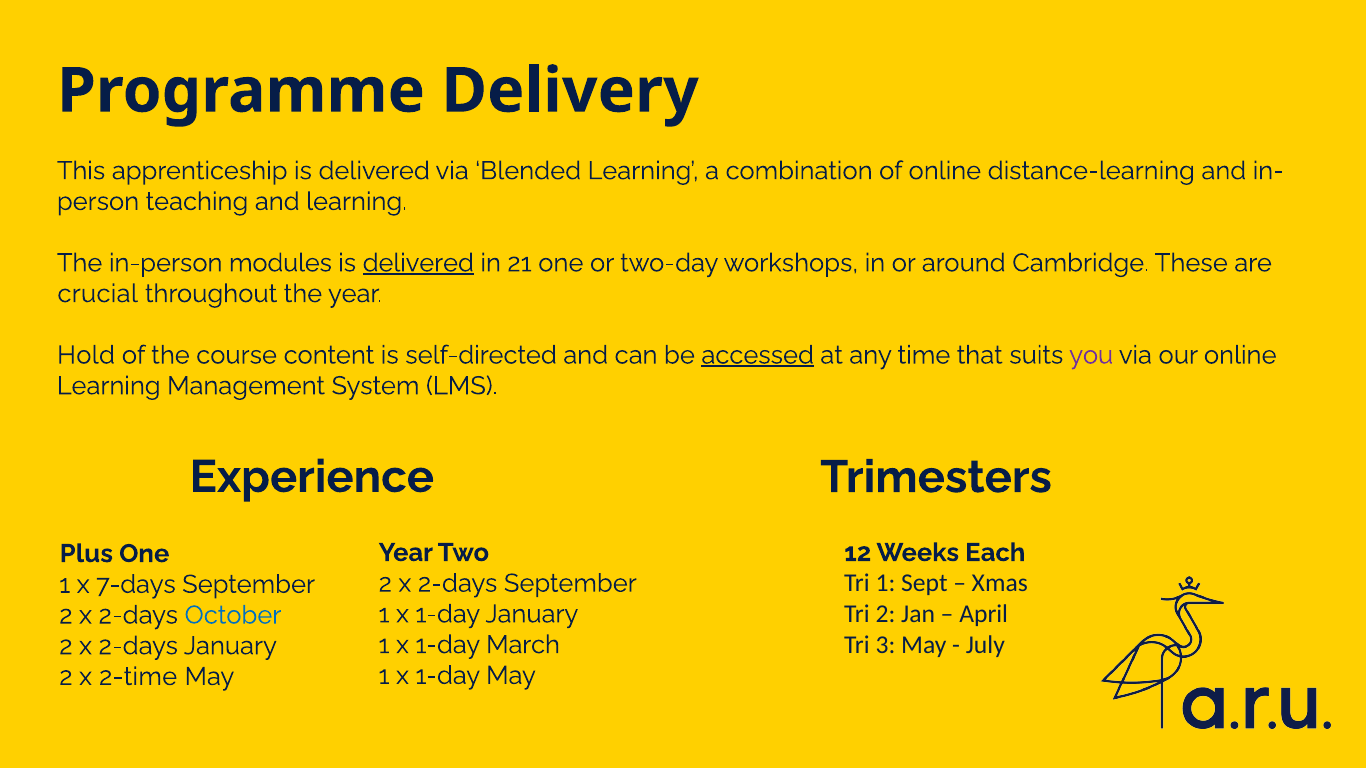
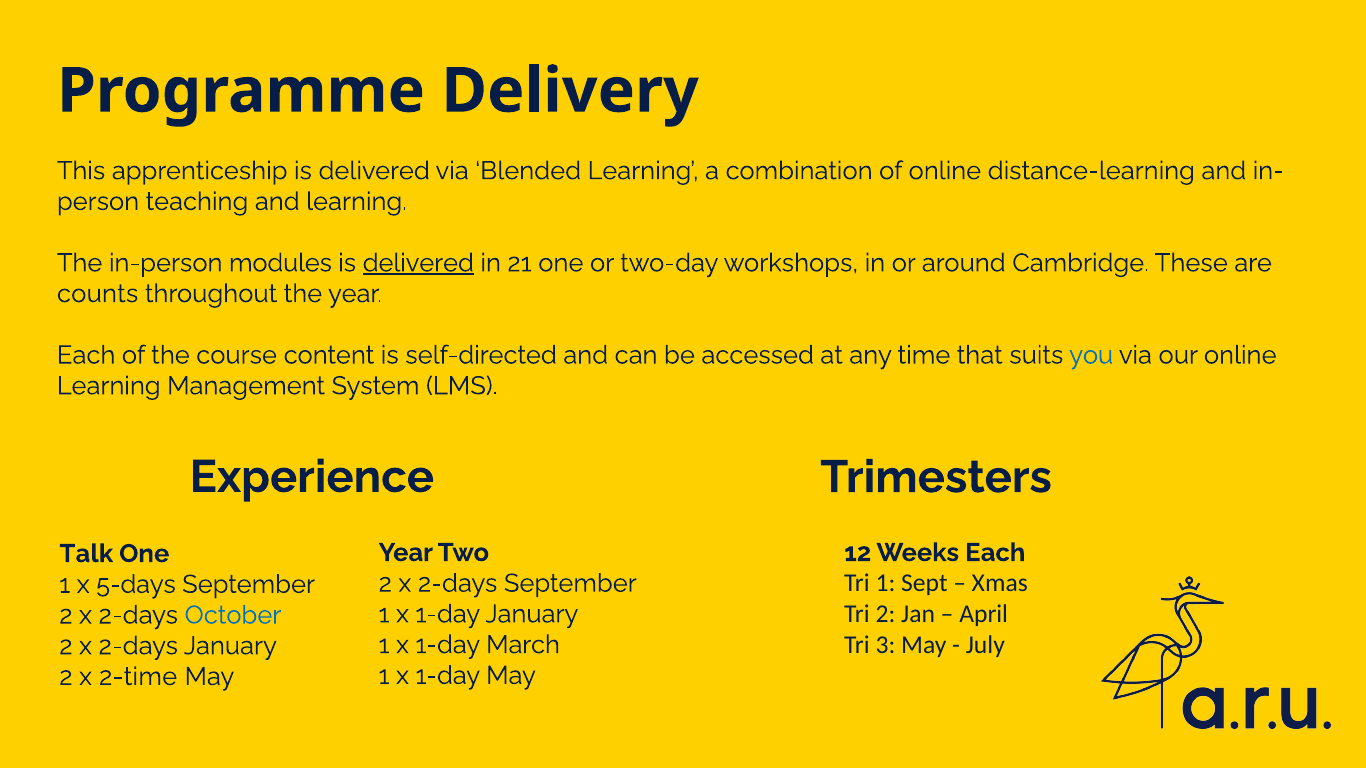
crucial: crucial -> counts
Hold at (86, 355): Hold -> Each
accessed underline: present -> none
you colour: purple -> blue
Plus: Plus -> Talk
7-days: 7-days -> 5-days
